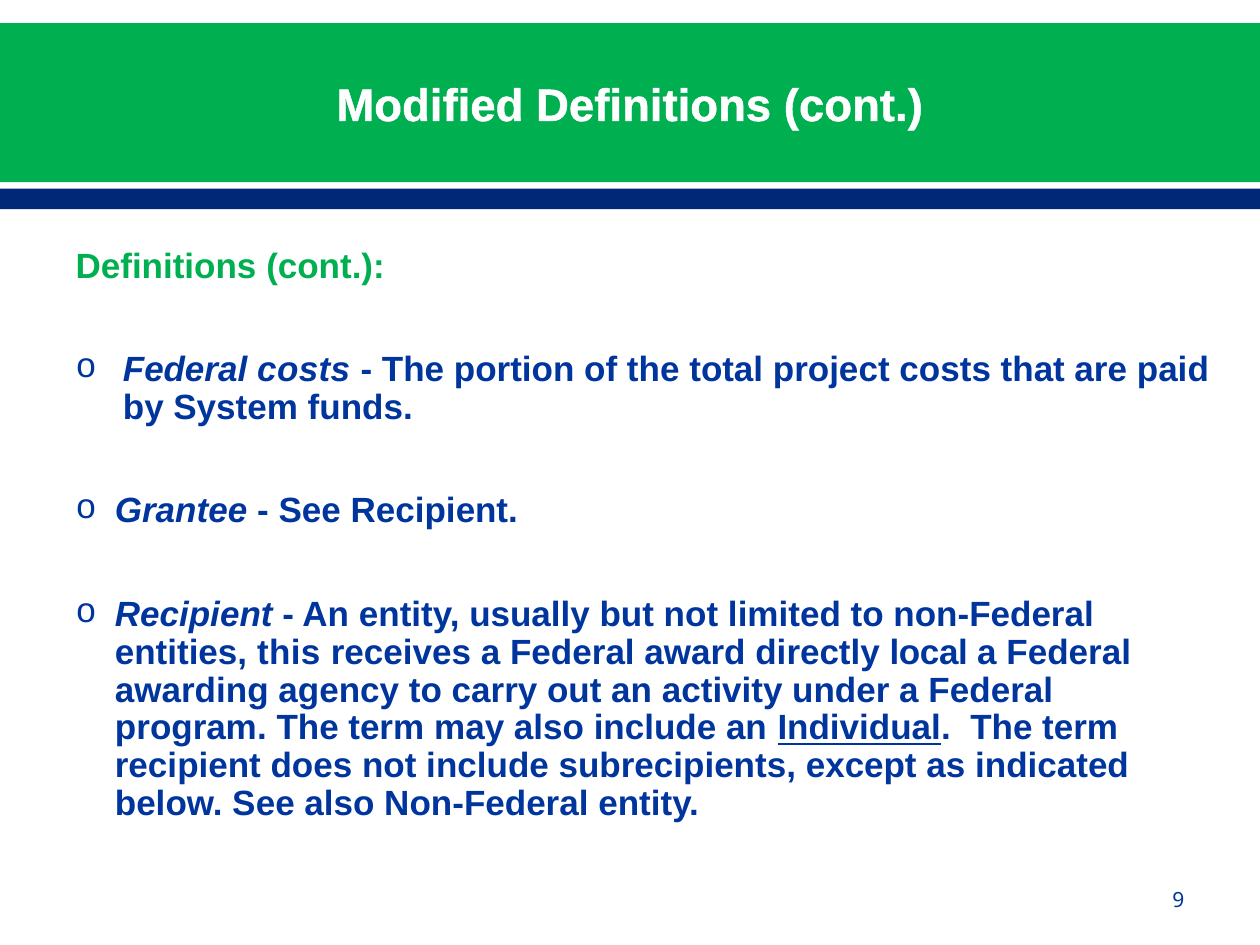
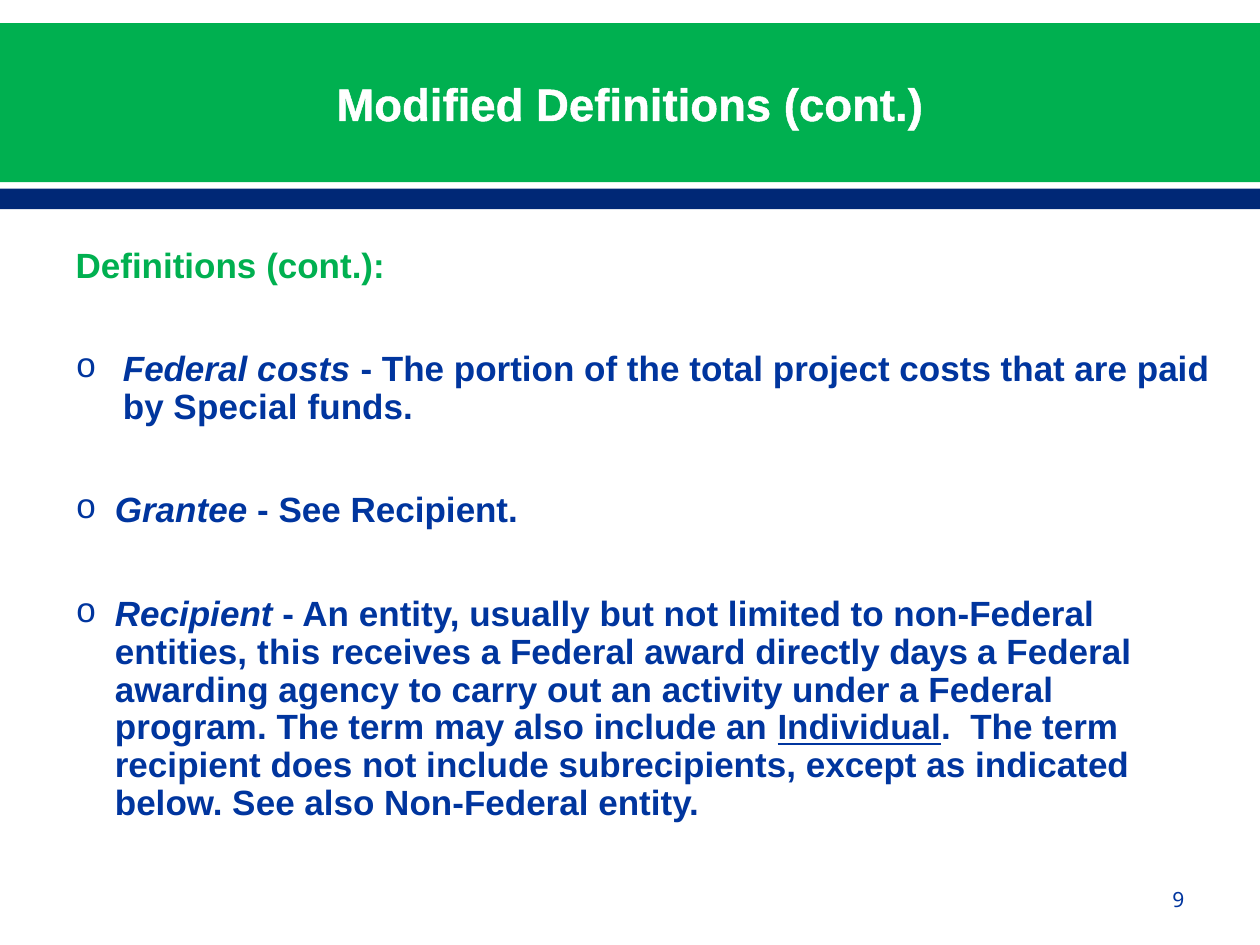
System: System -> Special
local: local -> days
